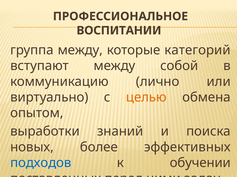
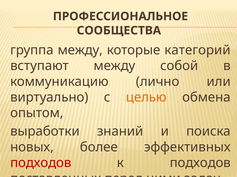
ВОСПИТАНИИ: ВОСПИТАНИИ -> СООБЩЕСТВА
подходов at (41, 163) colour: blue -> red
к обучении: обучении -> подходов
